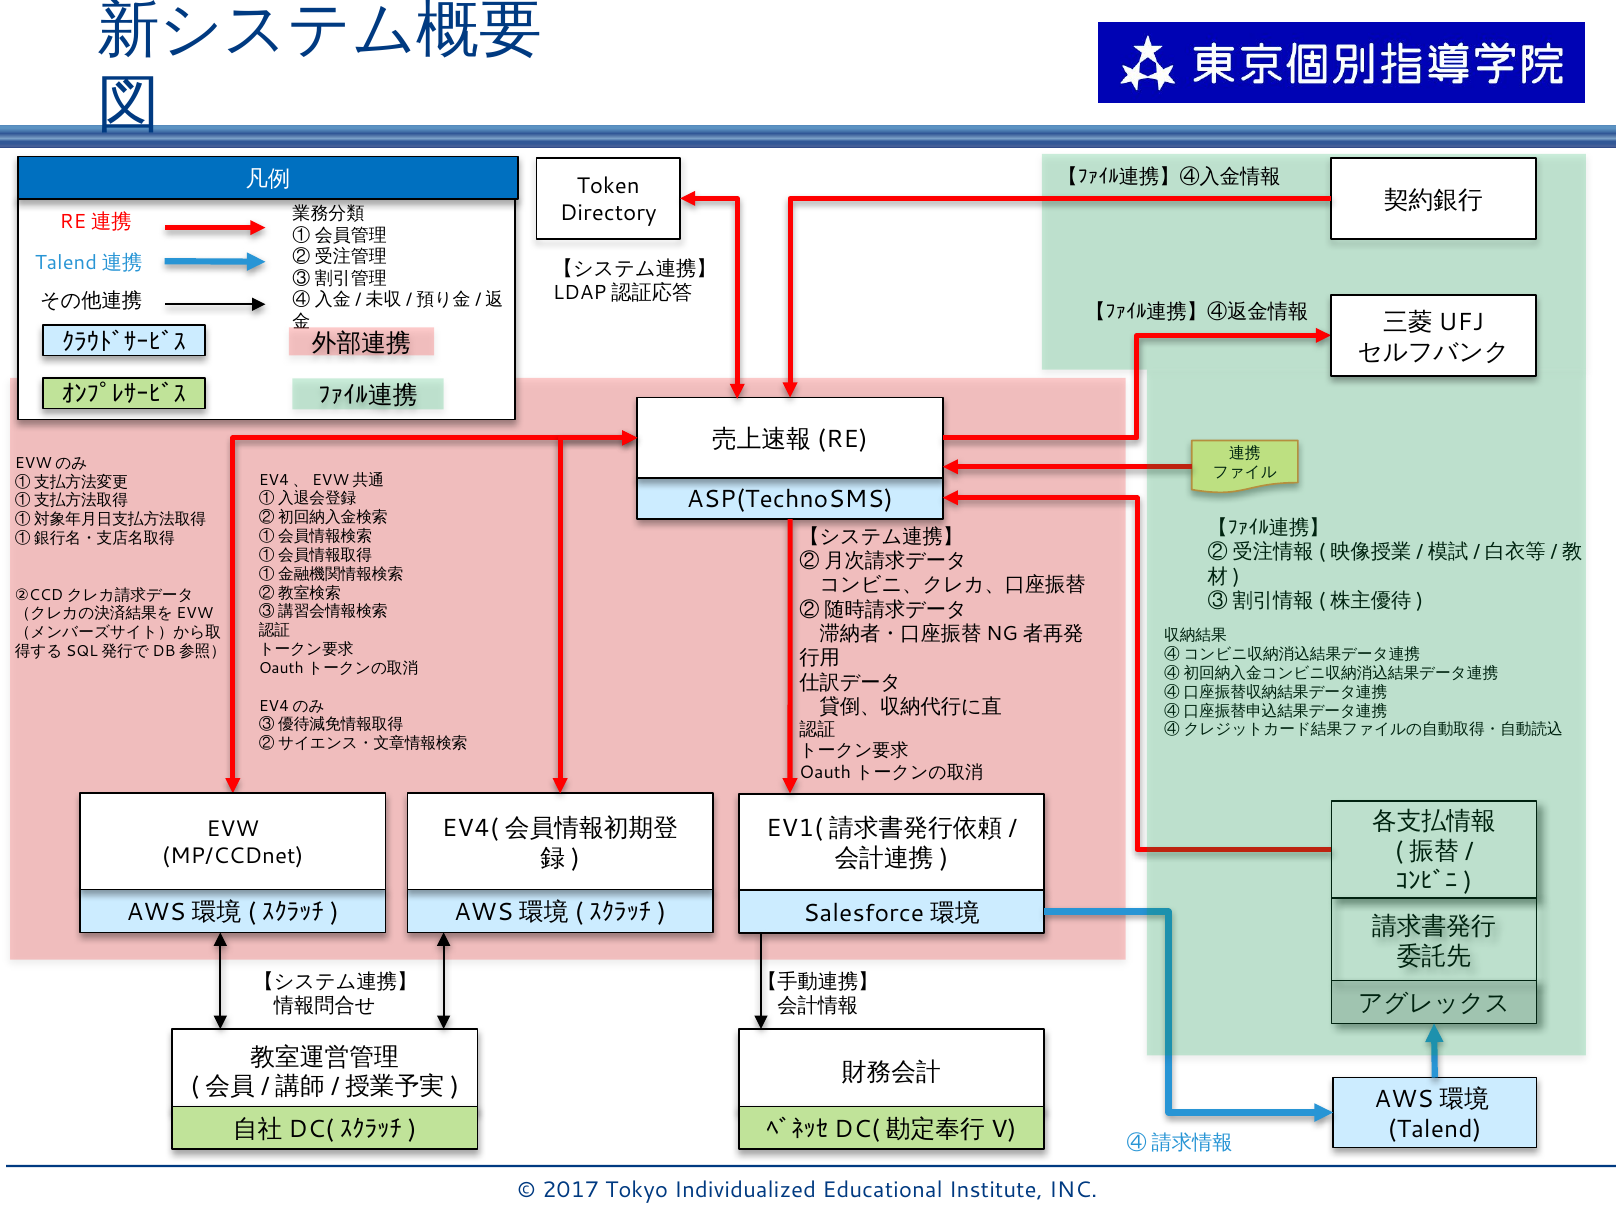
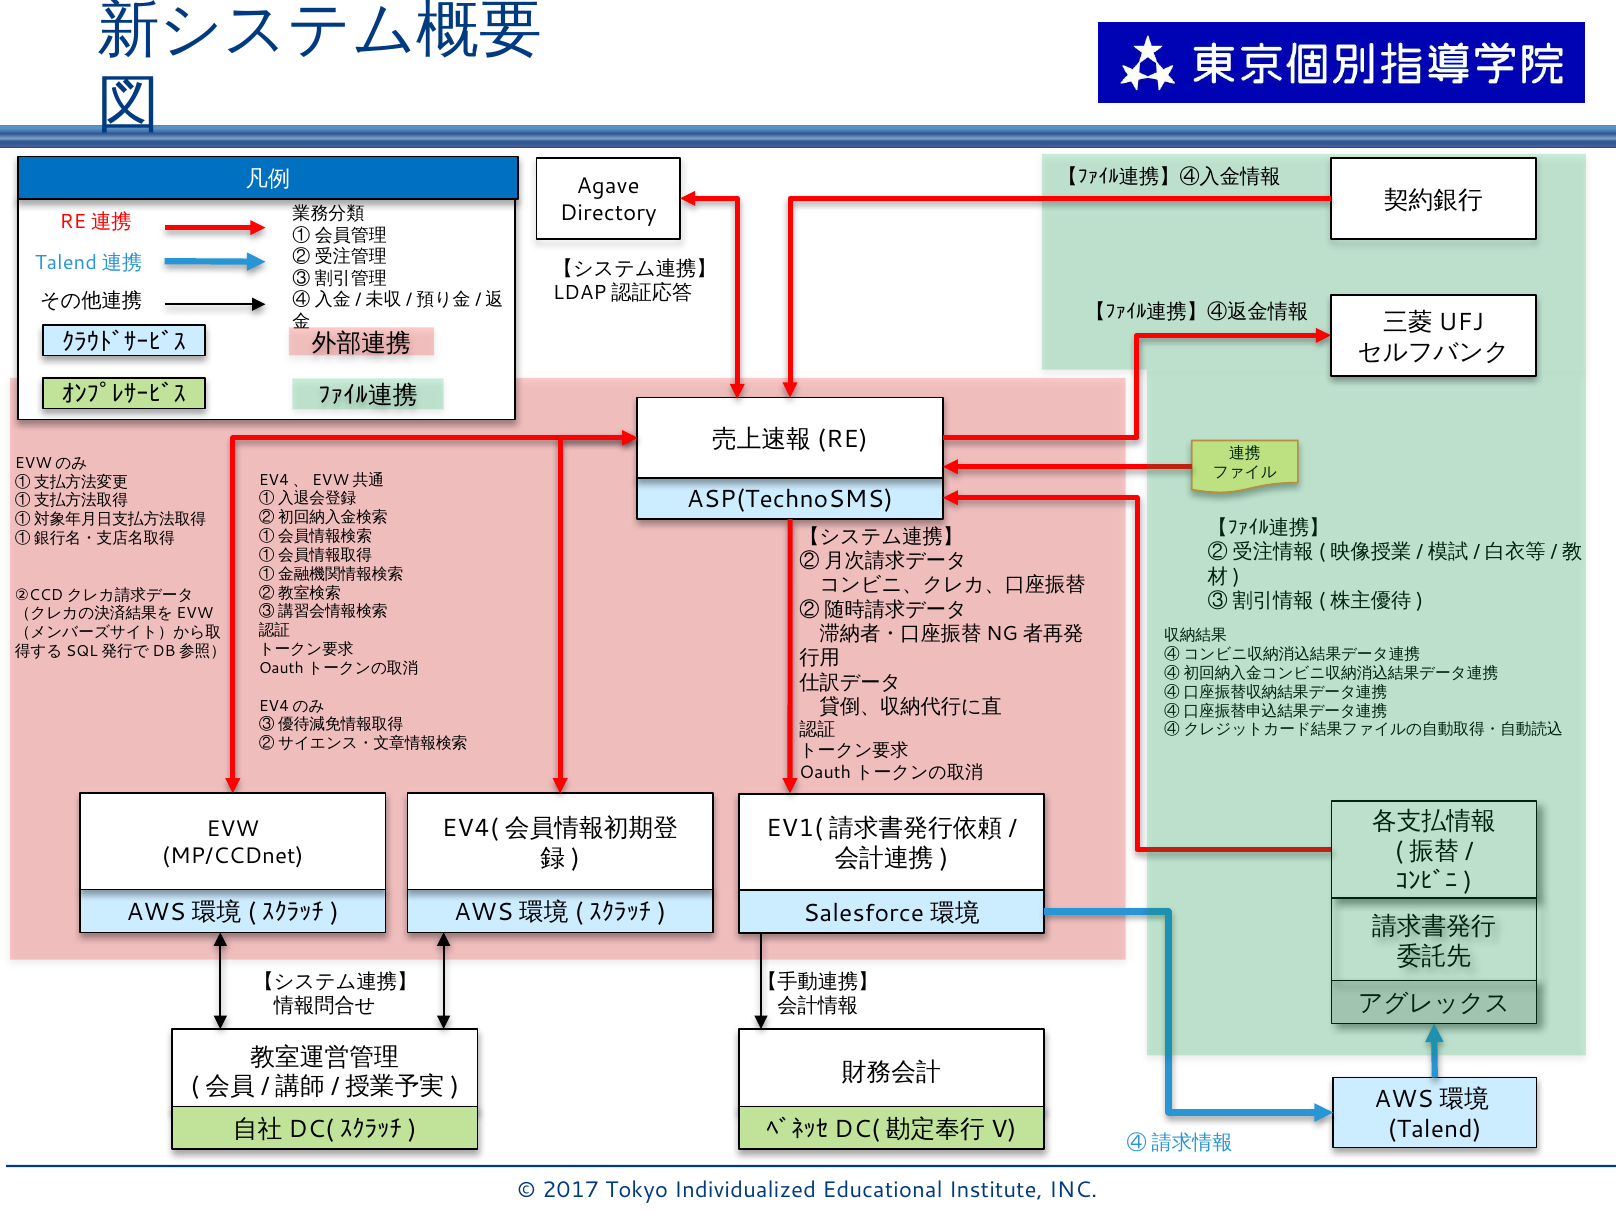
Token: Token -> Agave
